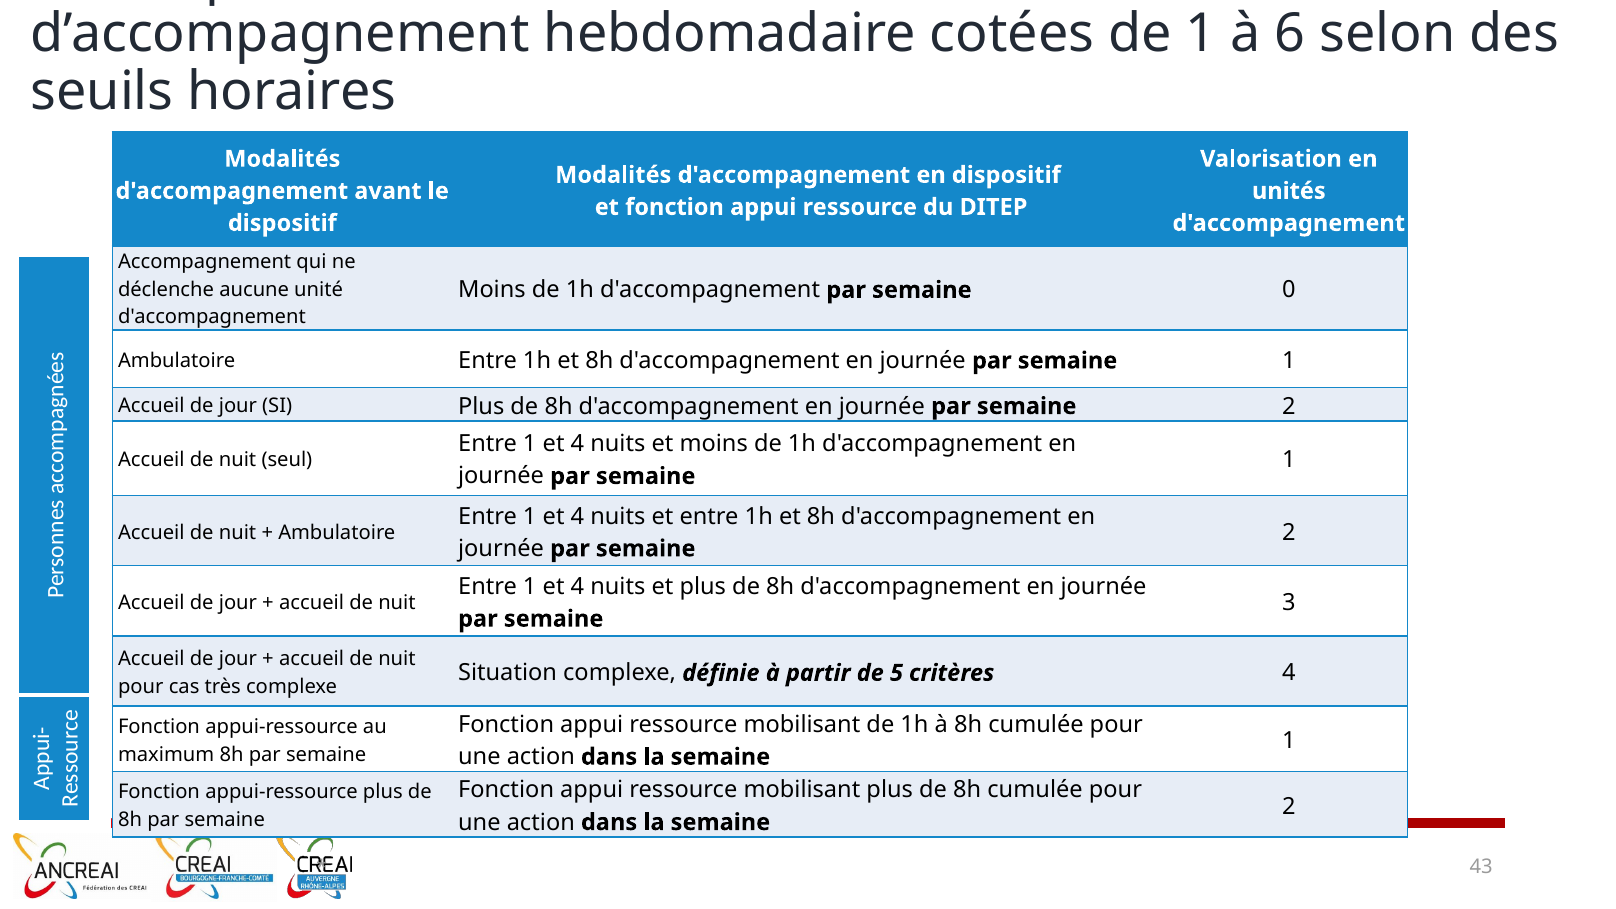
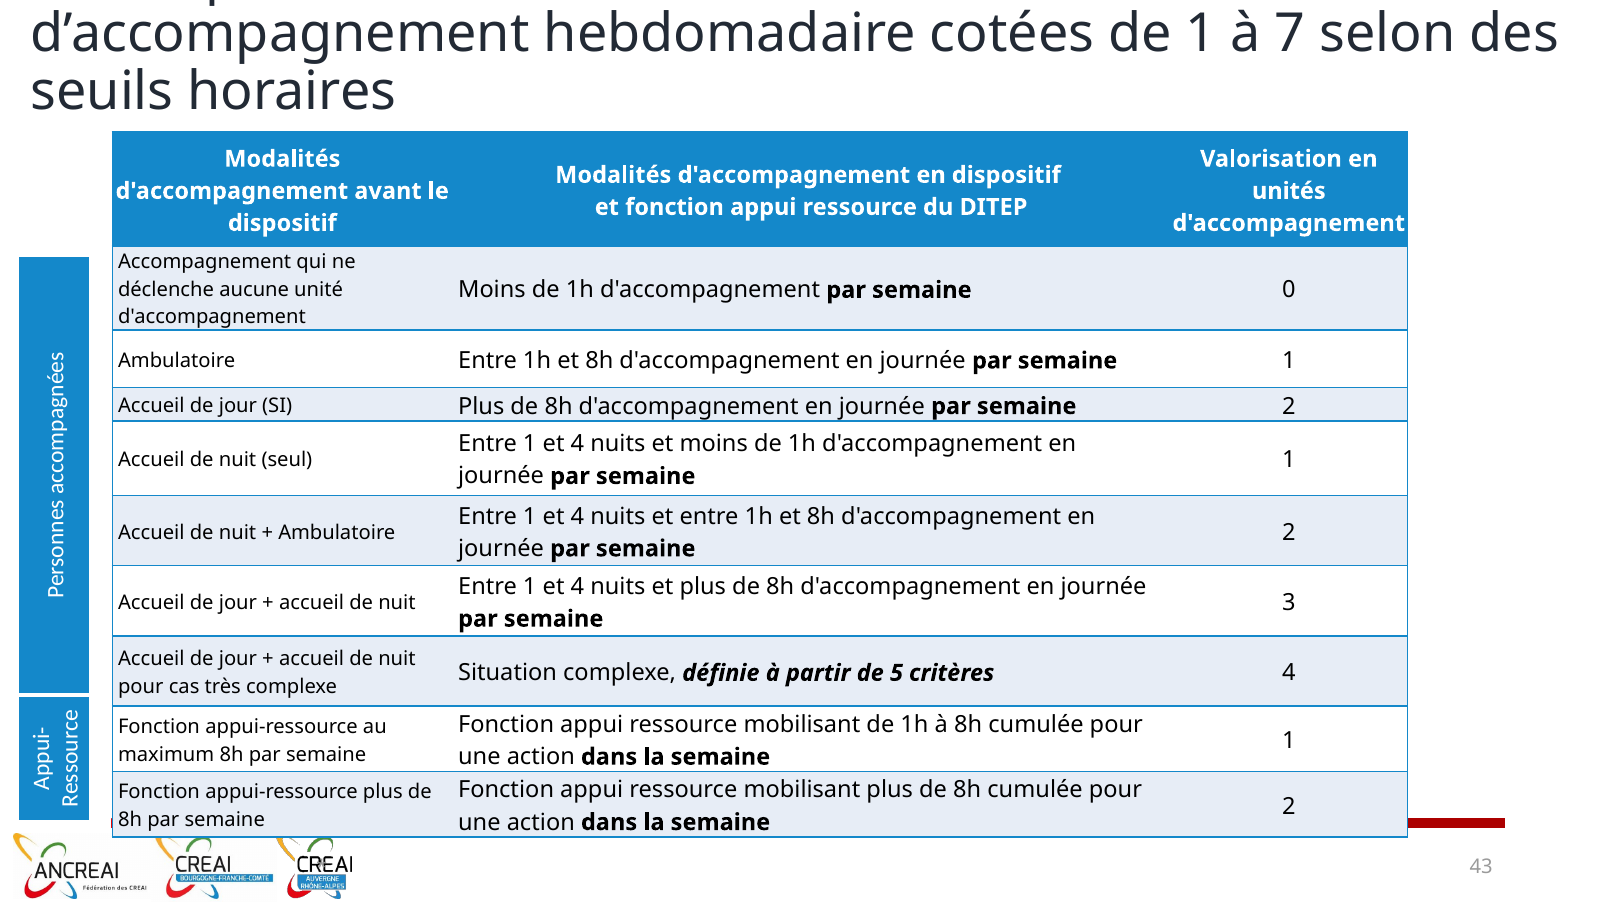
6: 6 -> 7
